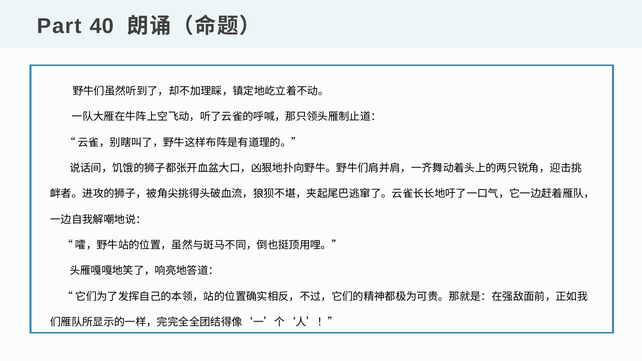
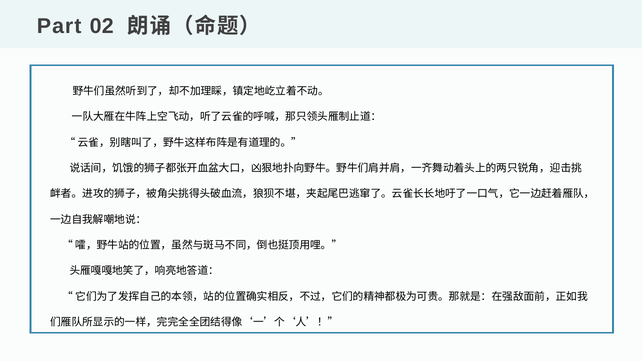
40: 40 -> 02
